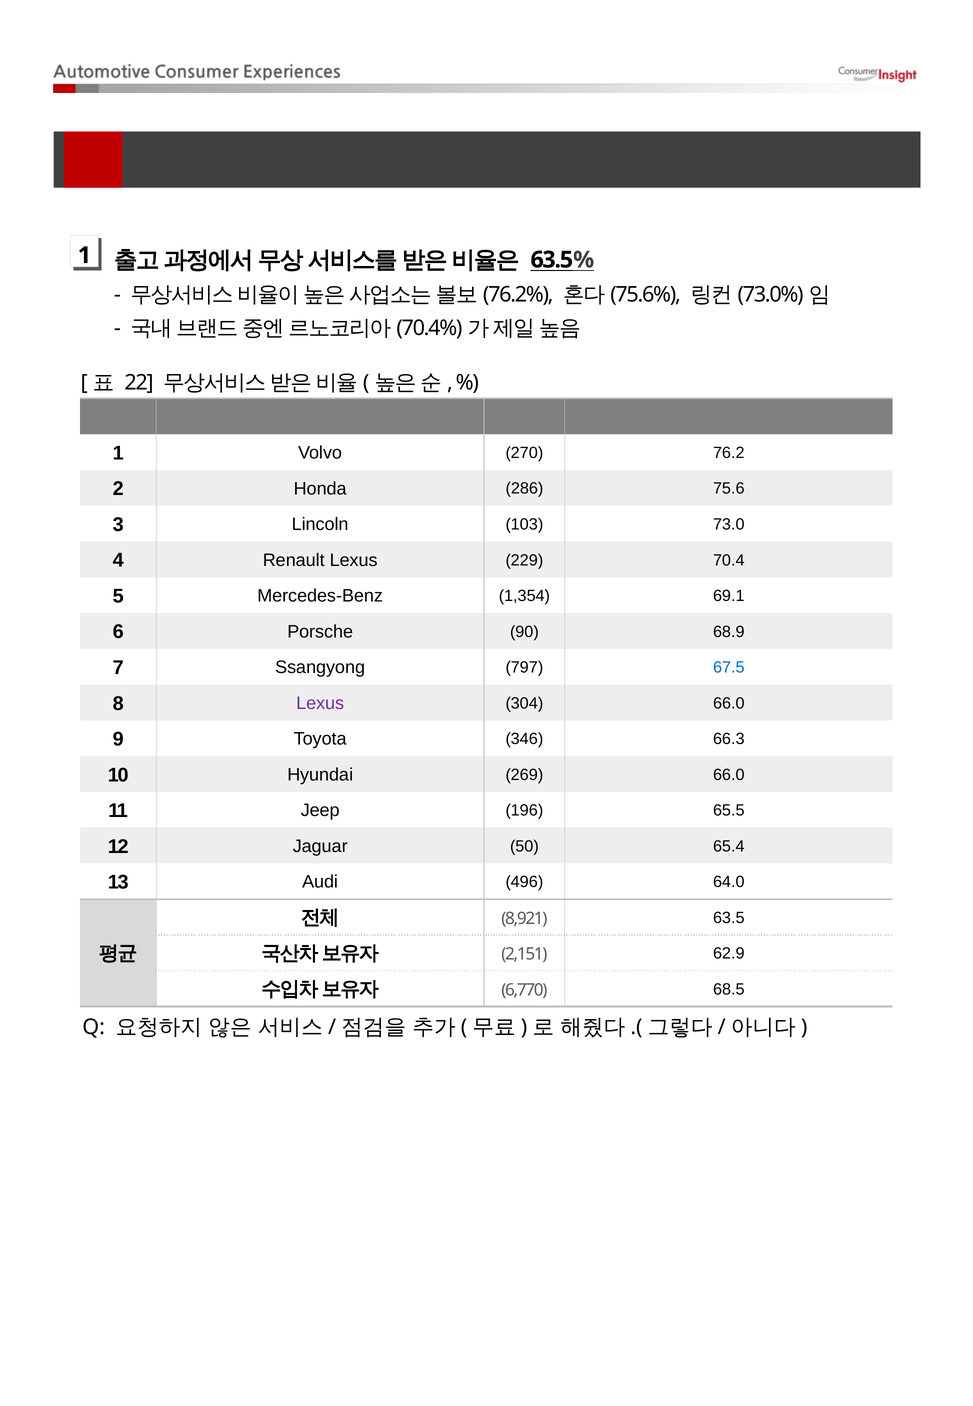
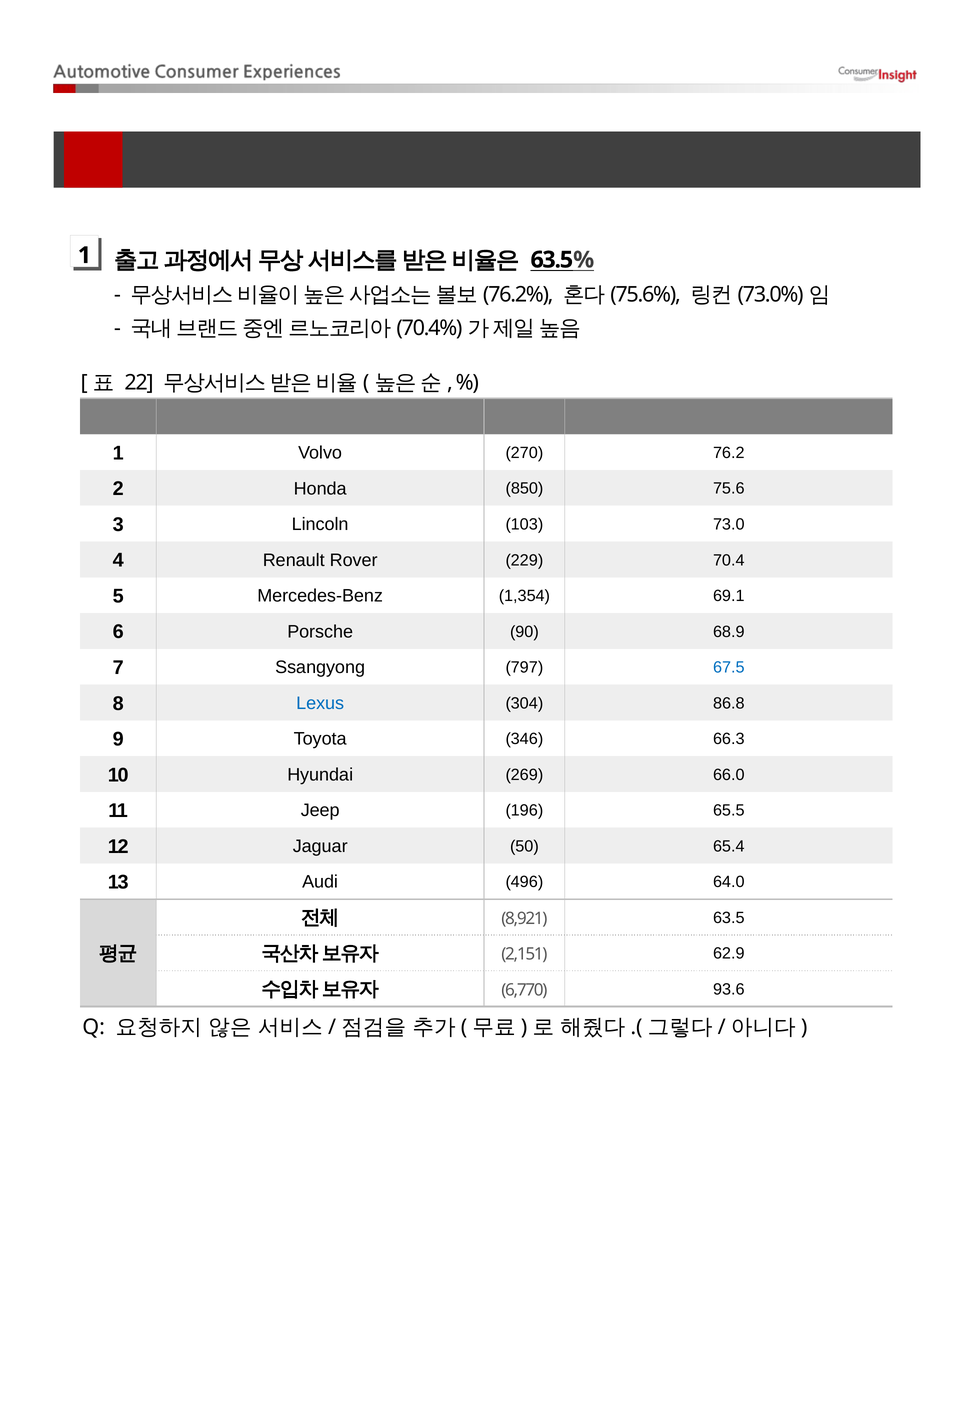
286: 286 -> 850
Renault Lexus: Lexus -> Rover
Lexus at (320, 703) colour: purple -> blue
304 66.0: 66.0 -> 86.8
68.5: 68.5 -> 93.6
